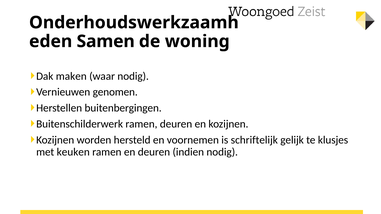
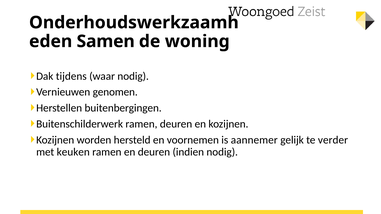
maken: maken -> tijdens
schriftelijk: schriftelijk -> aannemer
klusjes: klusjes -> verder
